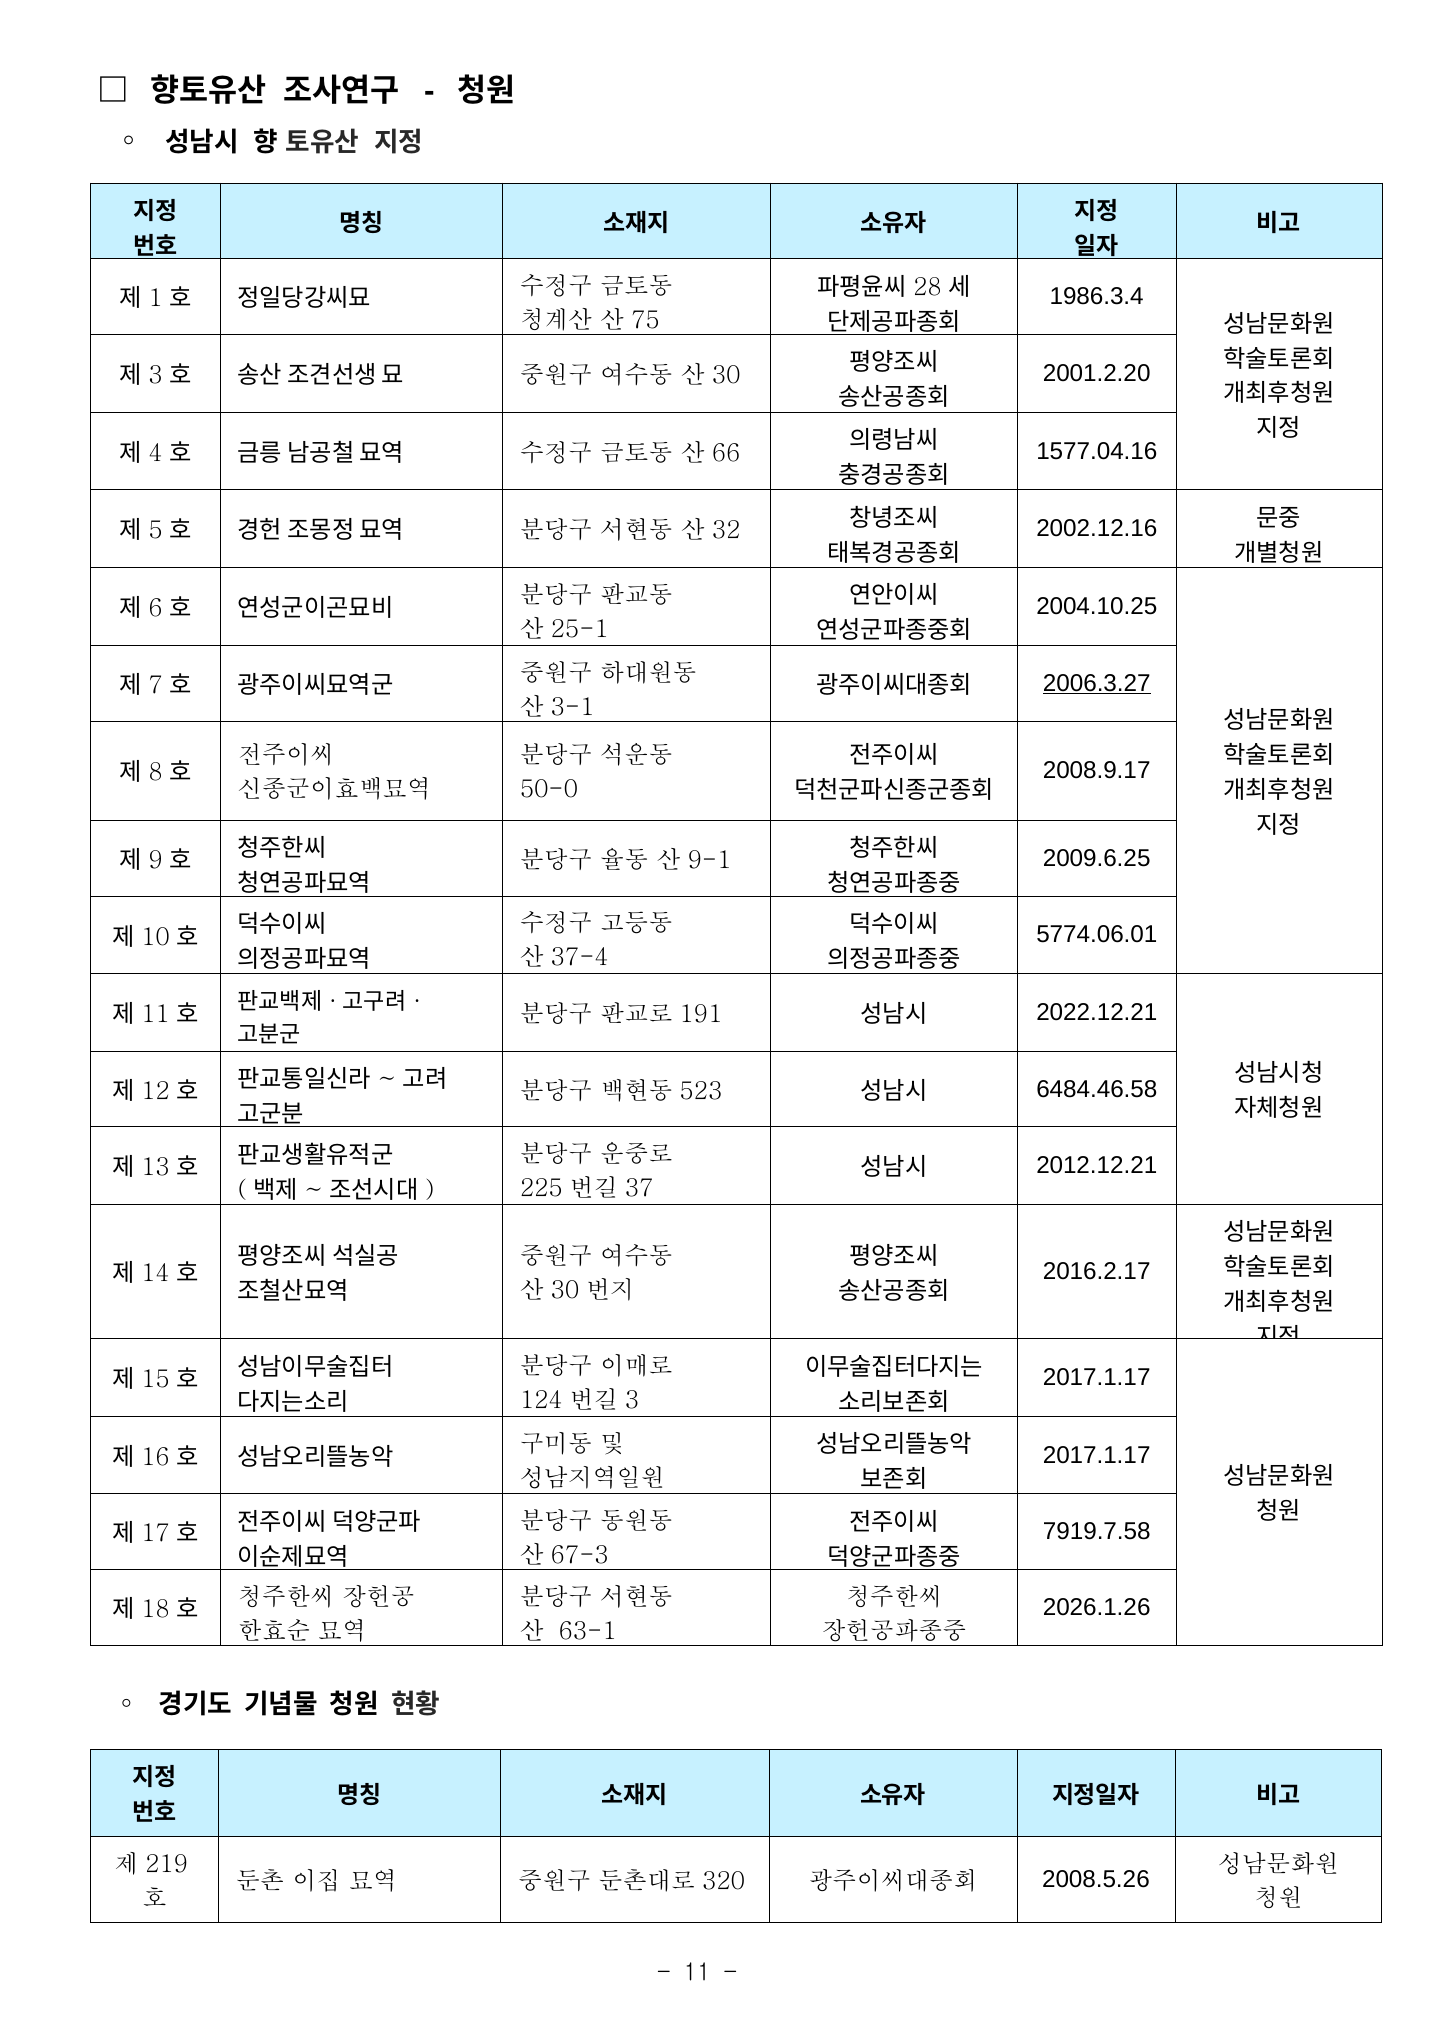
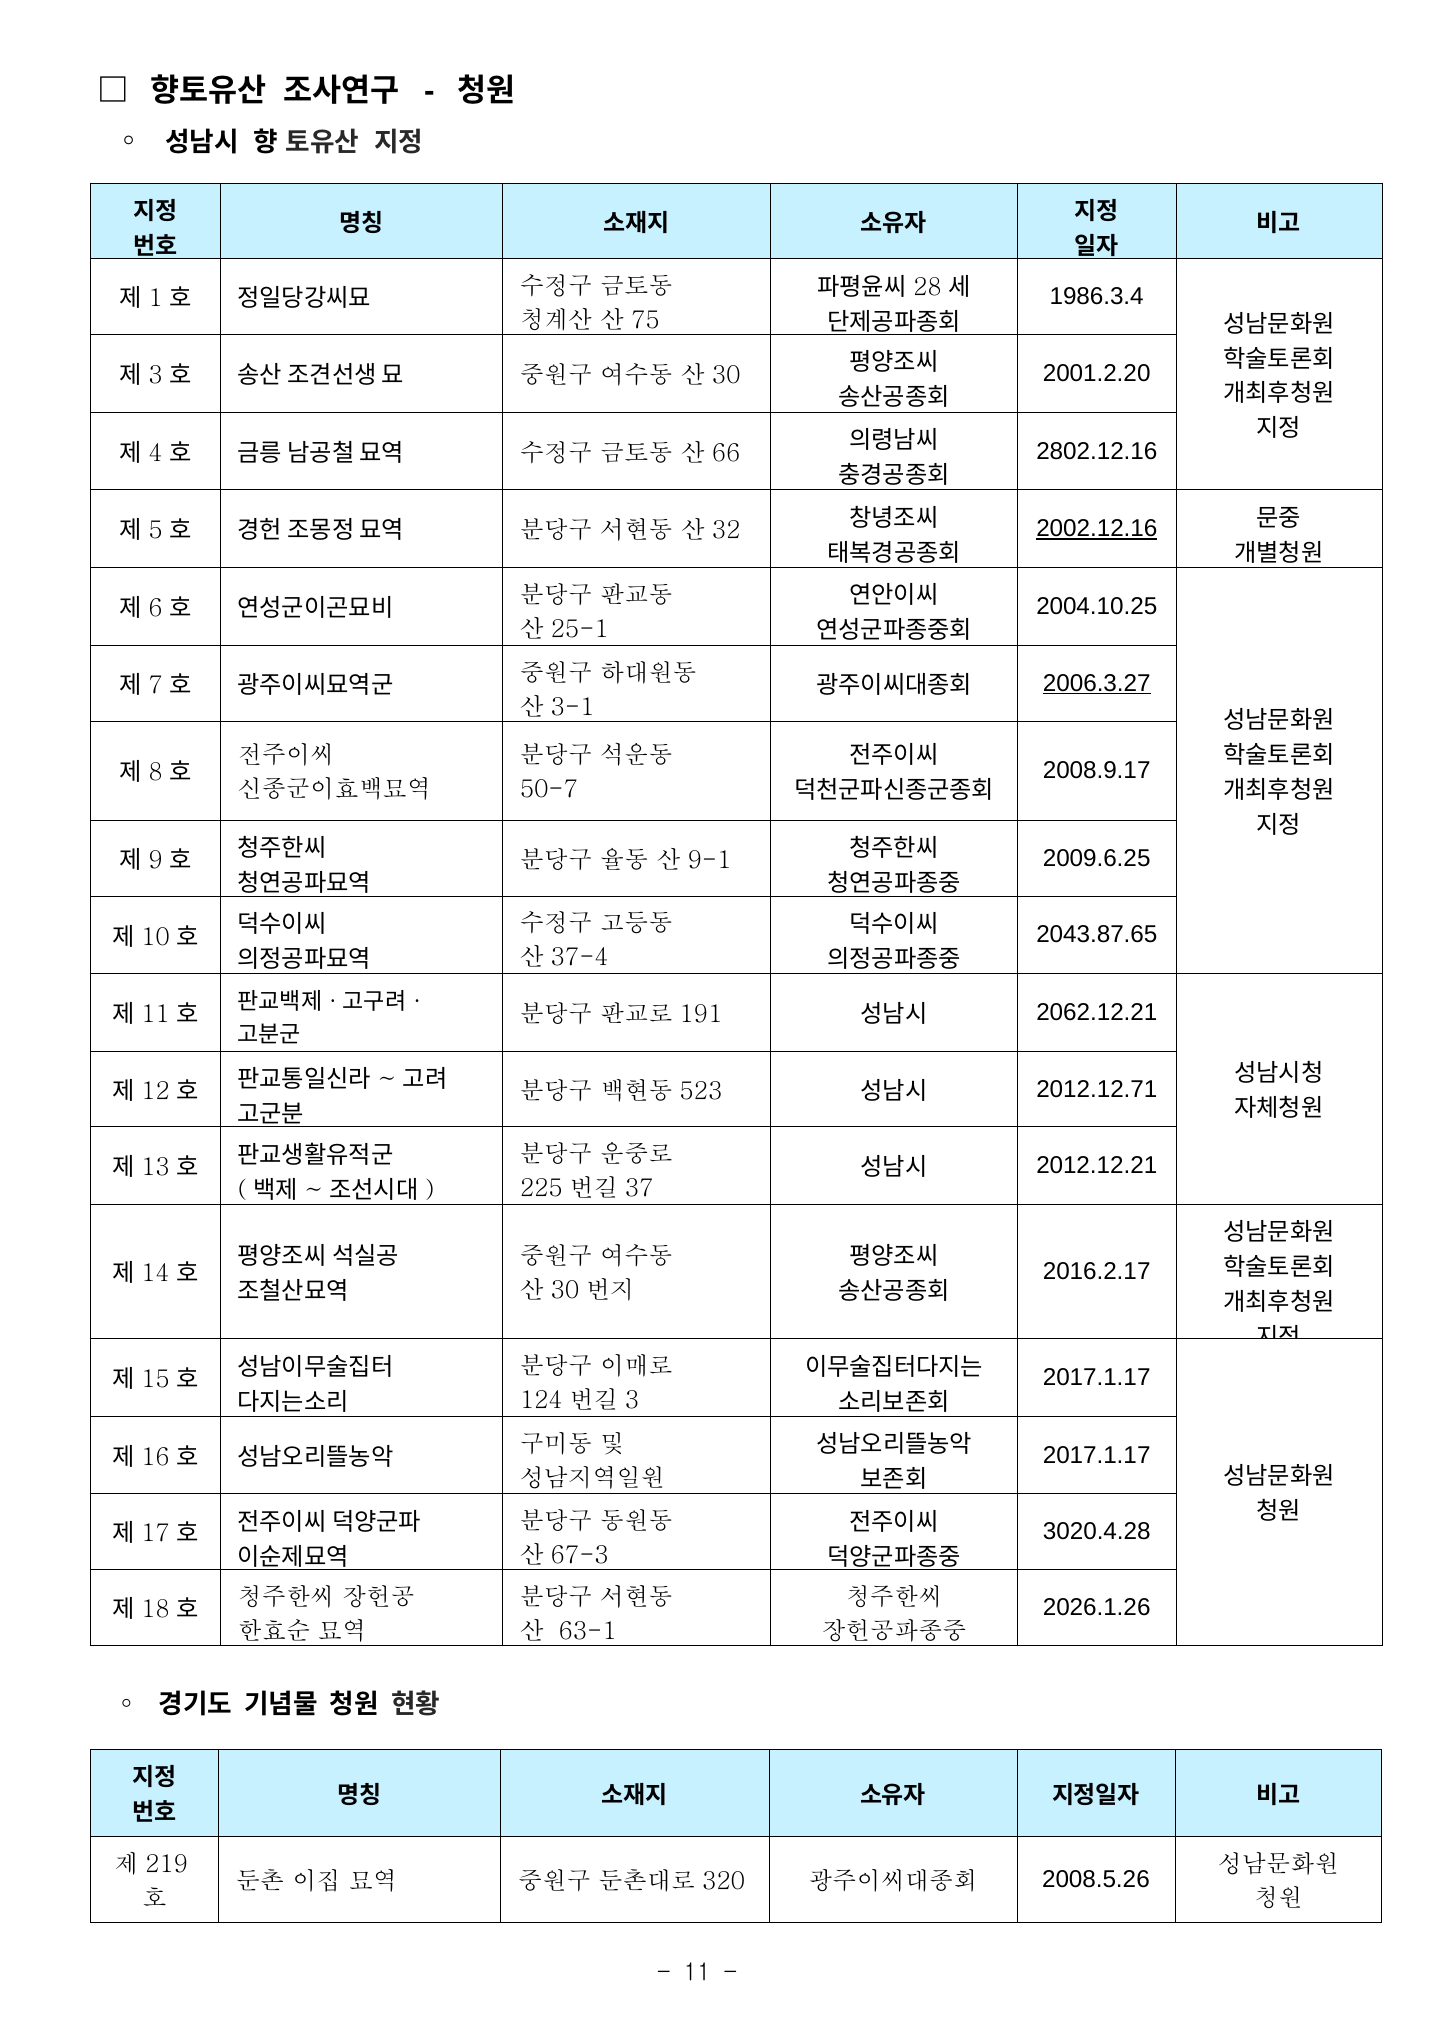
1577.04.16: 1577.04.16 -> 2802.12.16
2002.12.16 underline: none -> present
50-0: 50-0 -> 50-7
5774.06.01: 5774.06.01 -> 2043.87.65
2022.12.21: 2022.12.21 -> 2062.12.21
6484.46.58: 6484.46.58 -> 2012.12.71
7919.7.58: 7919.7.58 -> 3020.4.28
